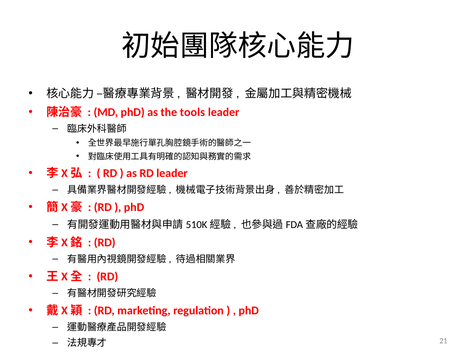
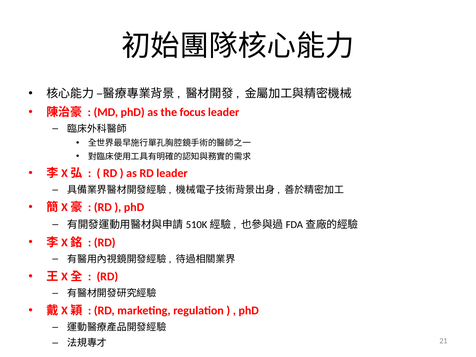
tools: tools -> focus
